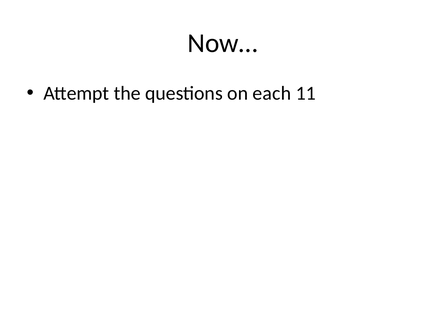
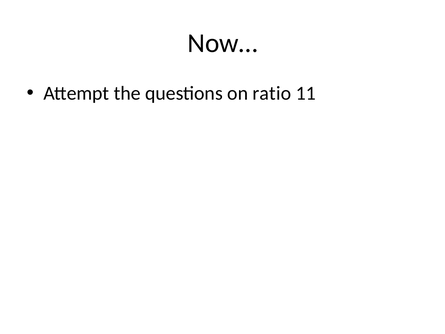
each: each -> ratio
